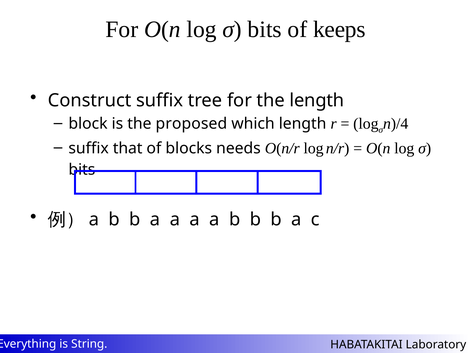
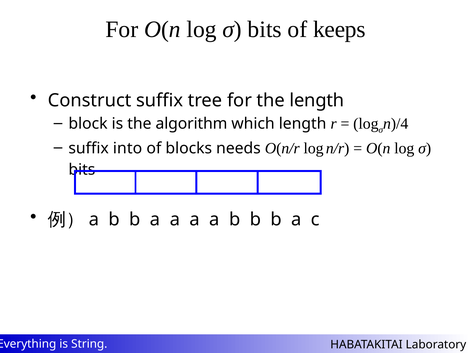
proposed: proposed -> algorithm
that: that -> into
